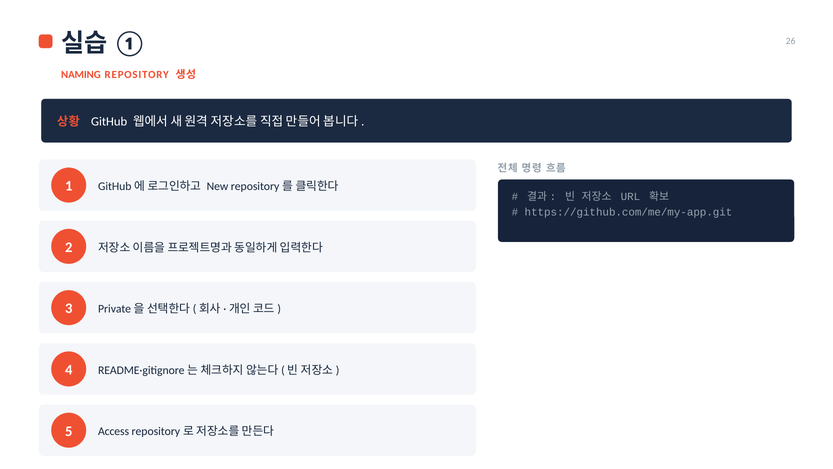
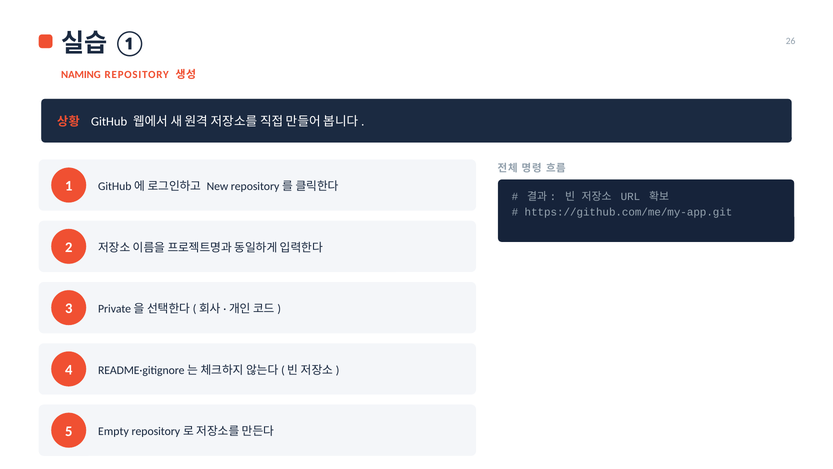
Access: Access -> Empty
